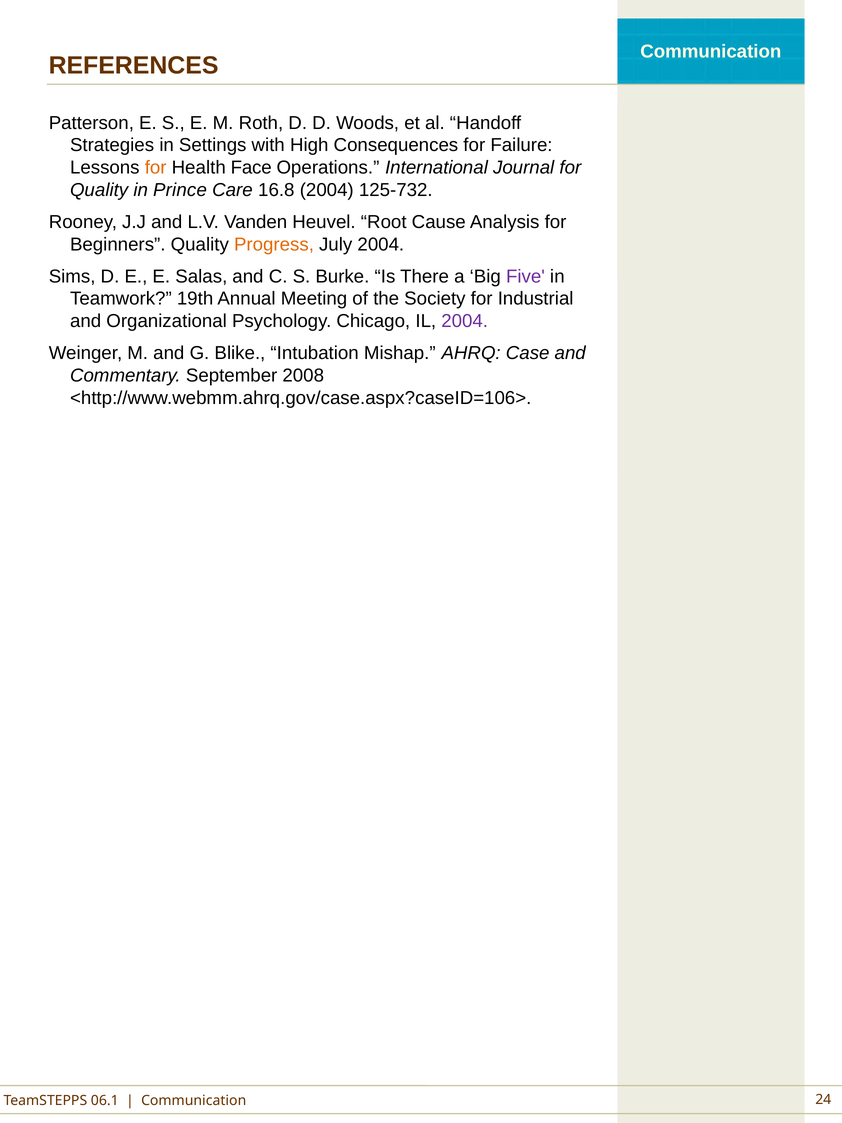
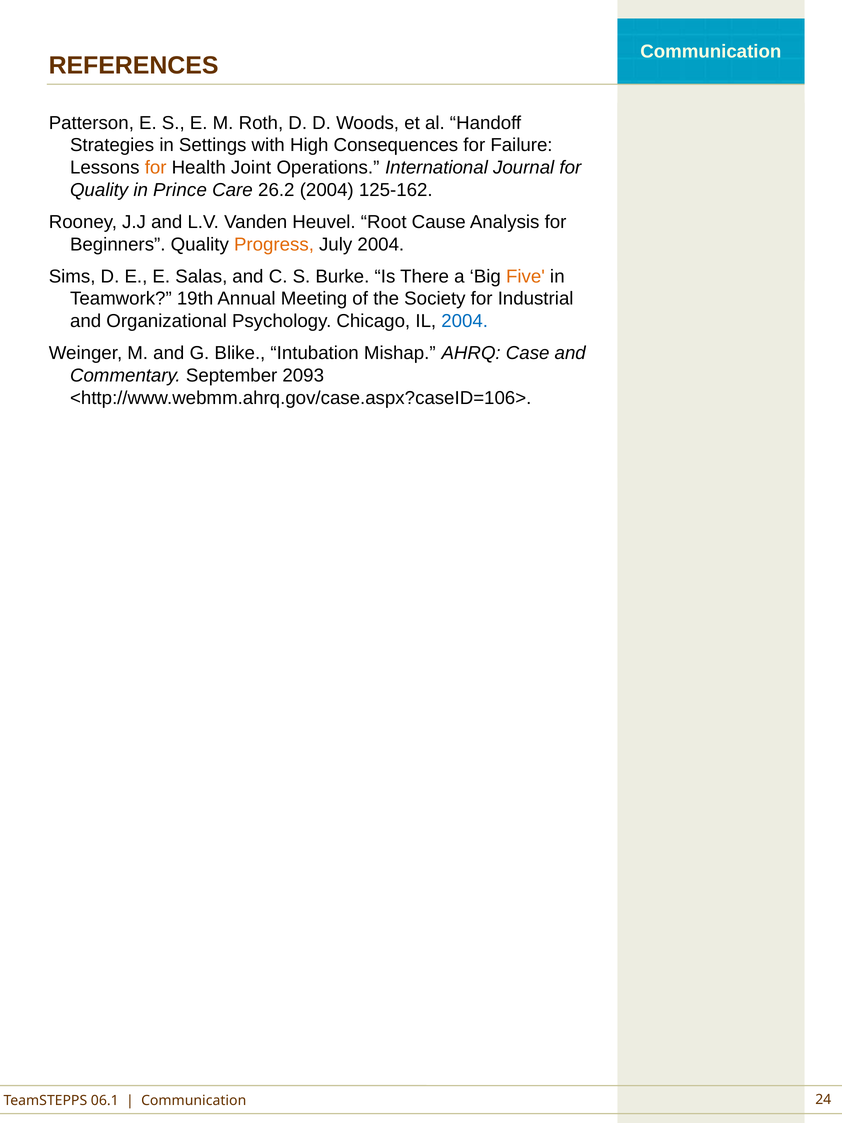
Face: Face -> Joint
16.8: 16.8 -> 26.2
125-732: 125-732 -> 125-162
Five colour: purple -> orange
2004 at (465, 321) colour: purple -> blue
2008: 2008 -> 2093
